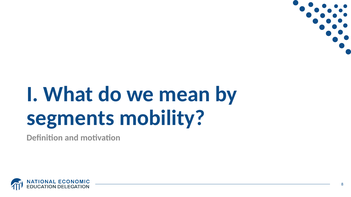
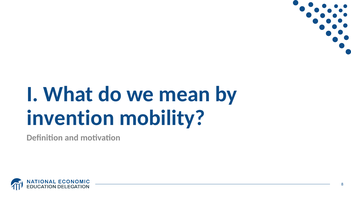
segments: segments -> invention
